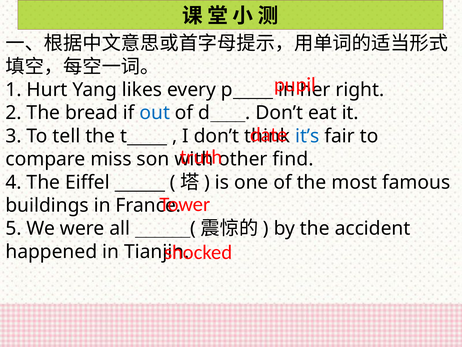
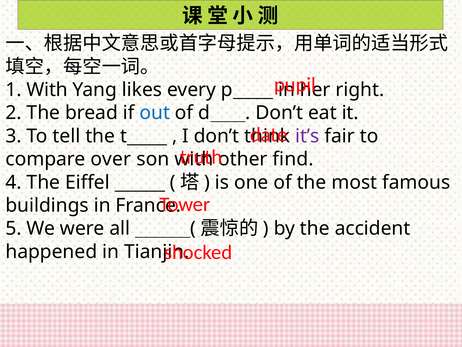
1 Hurt: Hurt -> With
it’s colour: blue -> purple
miss: miss -> over
